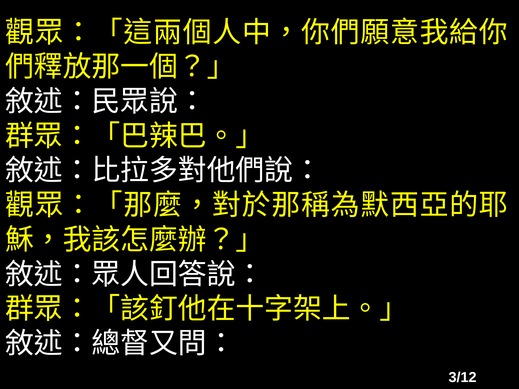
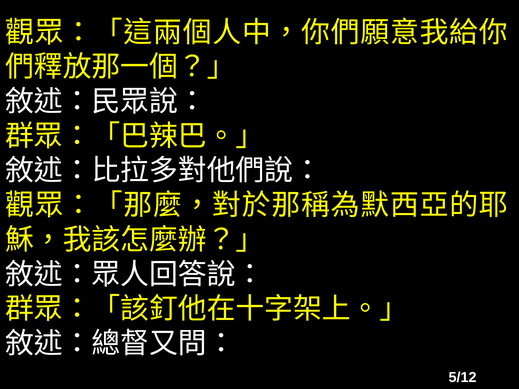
3/12: 3/12 -> 5/12
